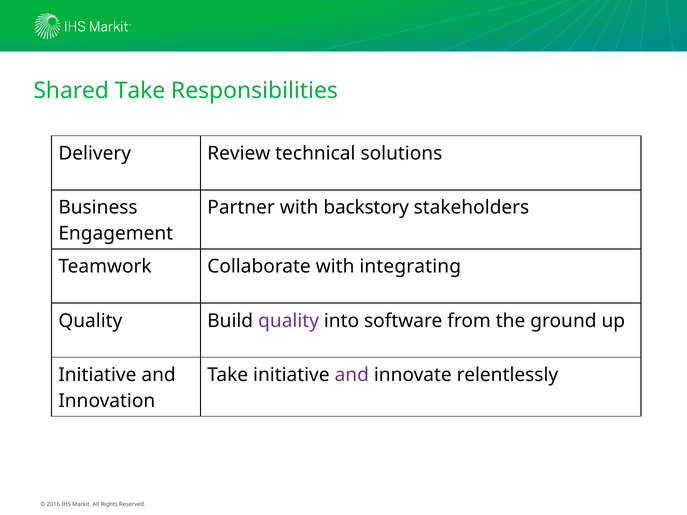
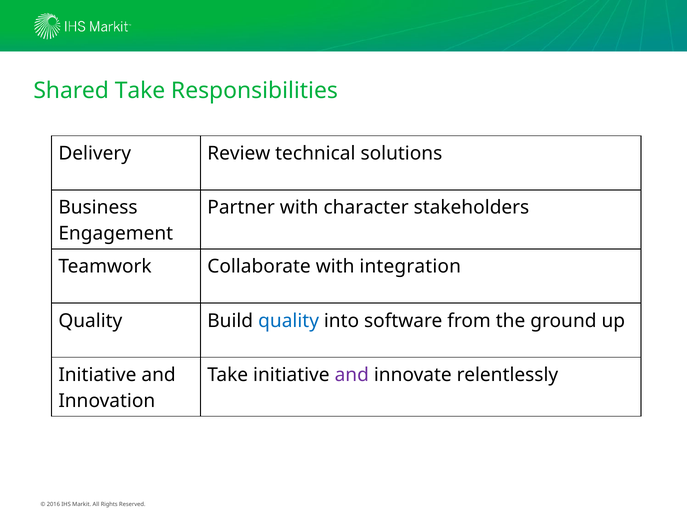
backstory: backstory -> character
integrating: integrating -> integration
quality at (289, 321) colour: purple -> blue
